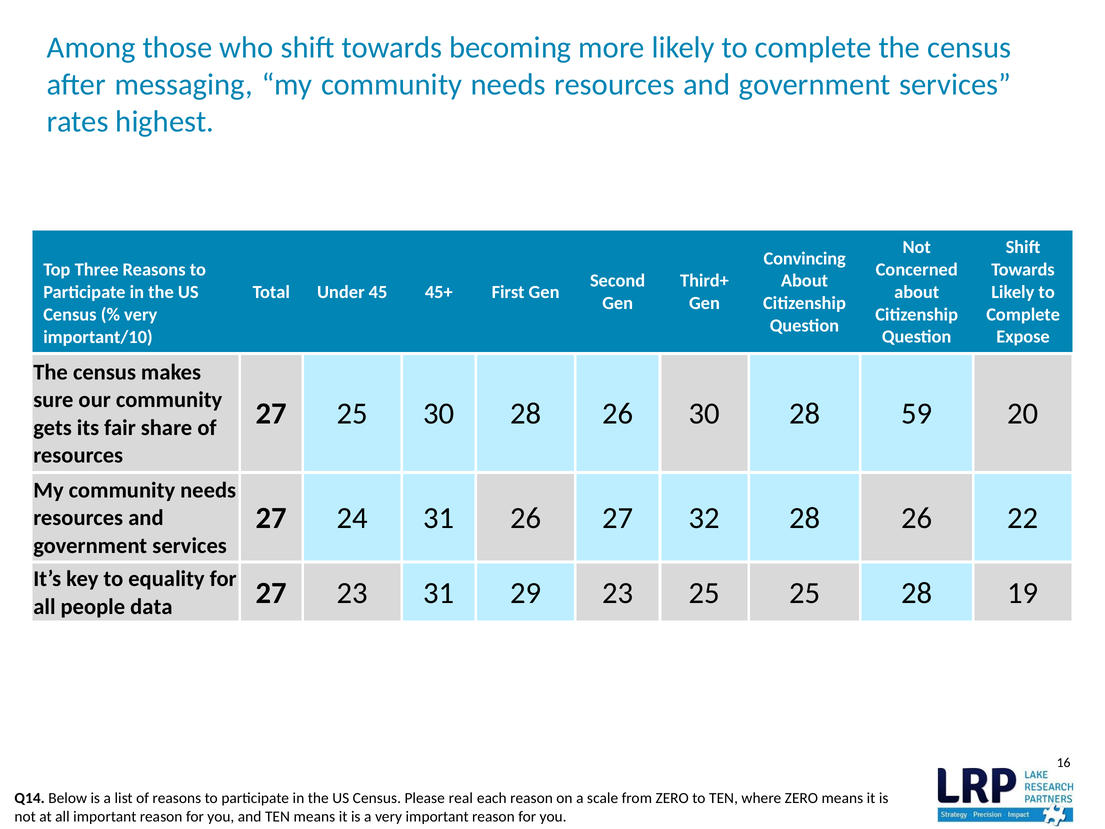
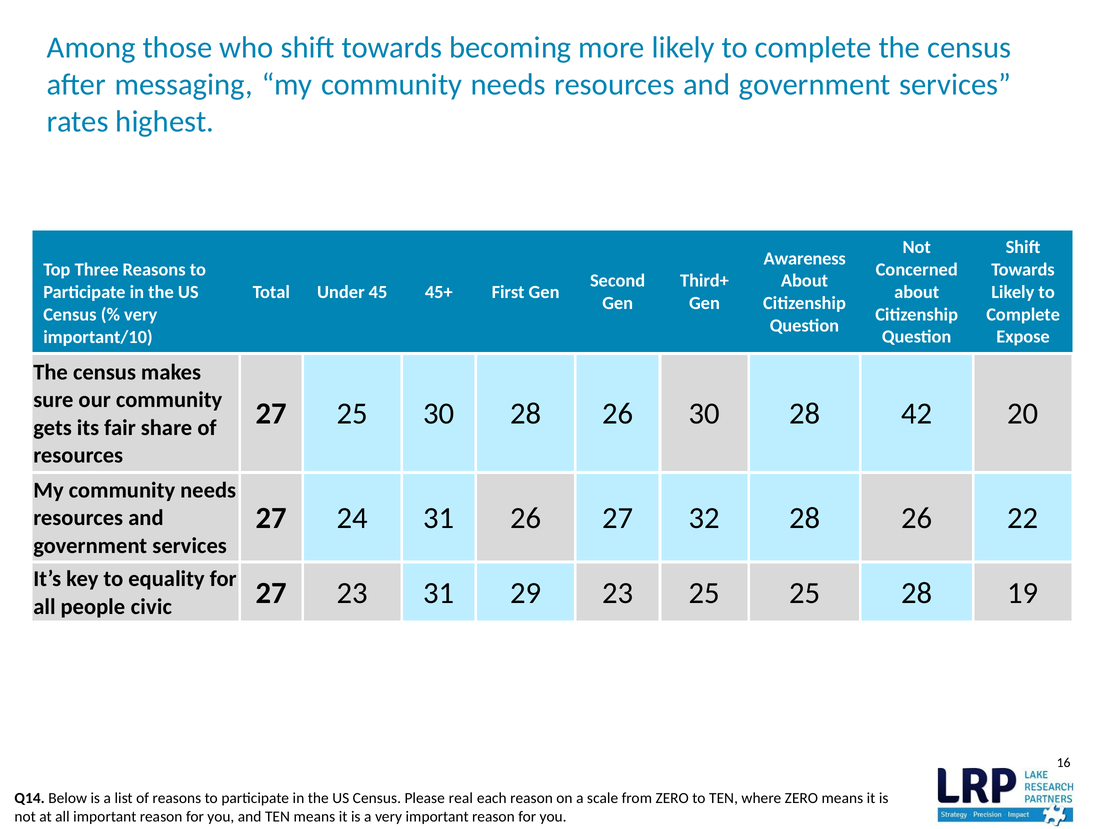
Convincing: Convincing -> Awareness
59: 59 -> 42
data: data -> civic
